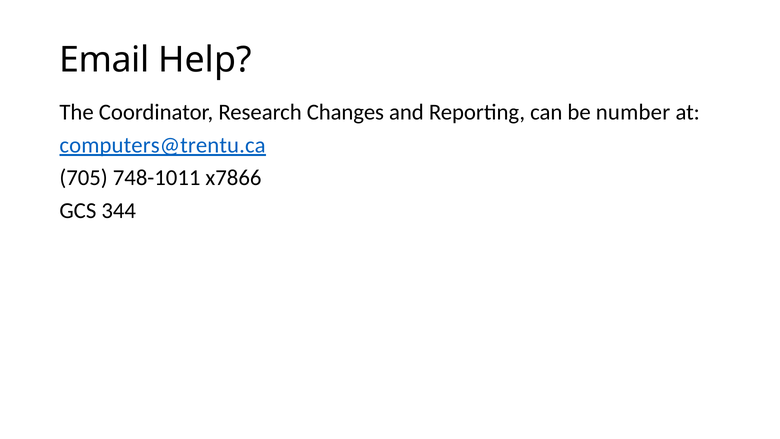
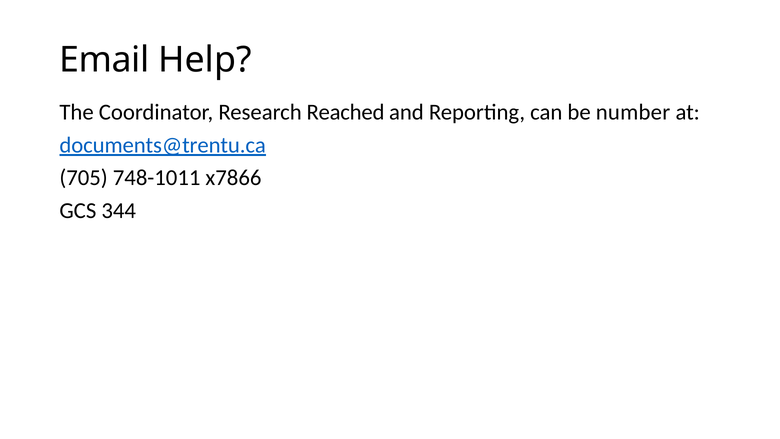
Changes: Changes -> Reached
computers@trentu.ca: computers@trentu.ca -> documents@trentu.ca
